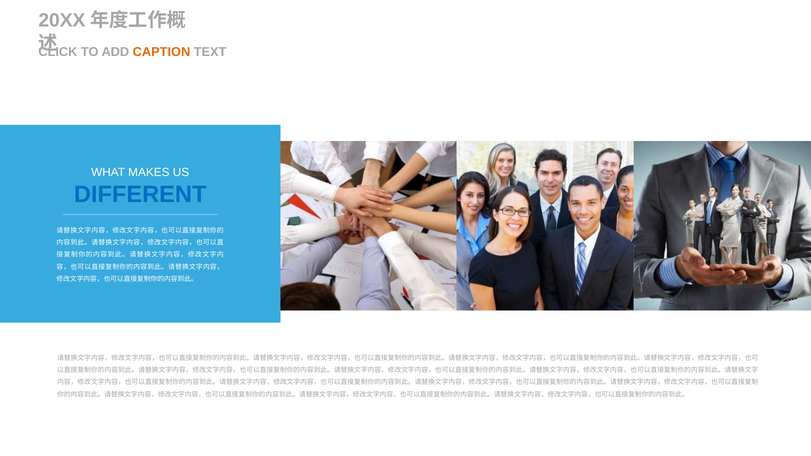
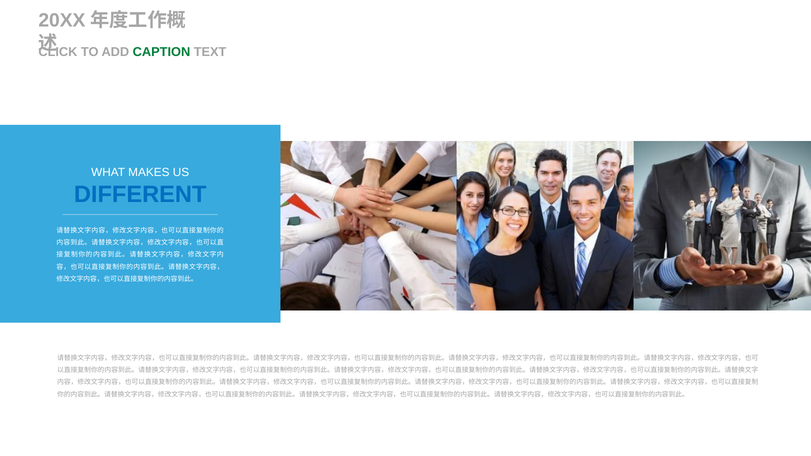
CAPTION colour: orange -> green
